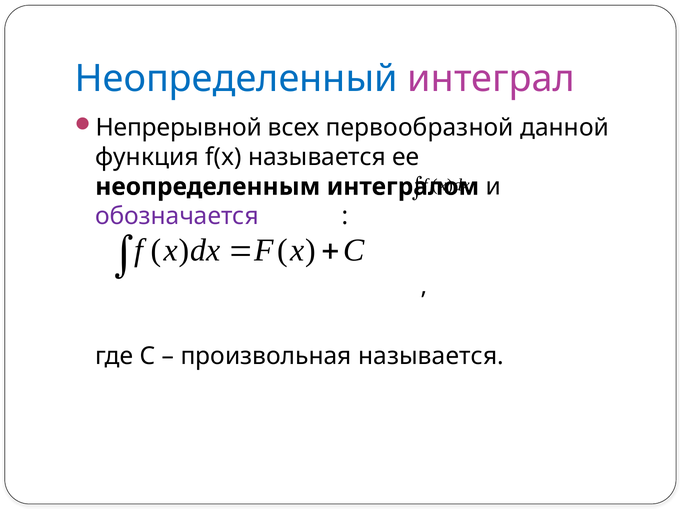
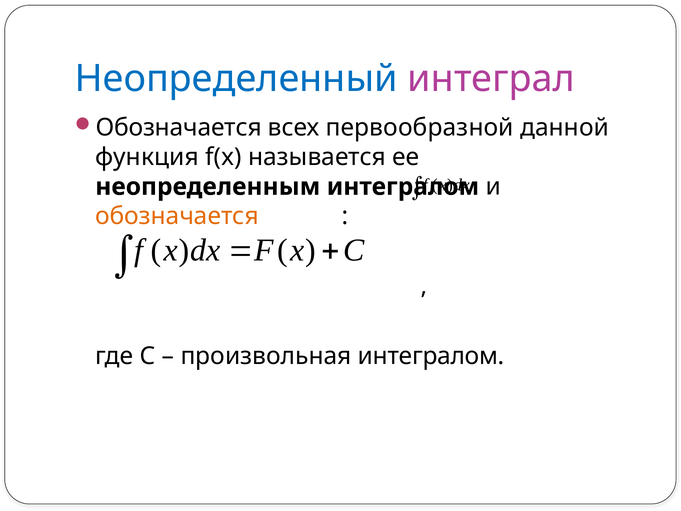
Непрерывной at (179, 128): Непрерывной -> Обозначается
обозначается at (177, 216) colour: purple -> orange
произвольная называется: называется -> интегралом
